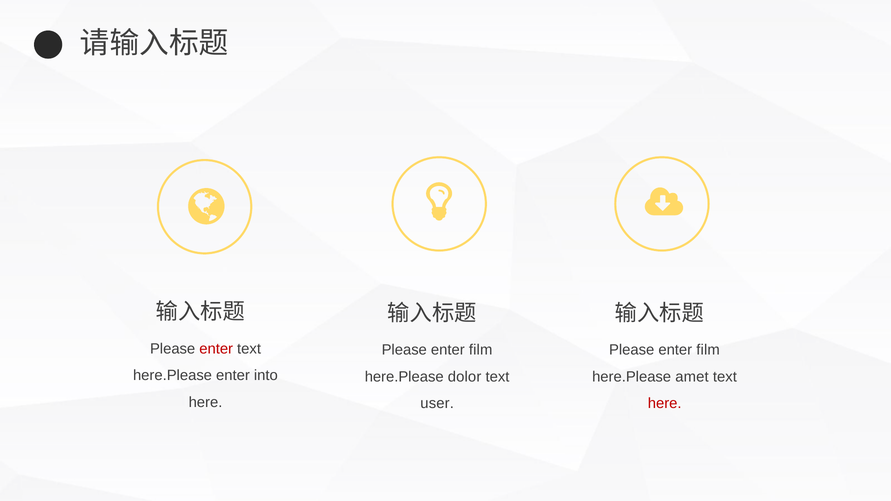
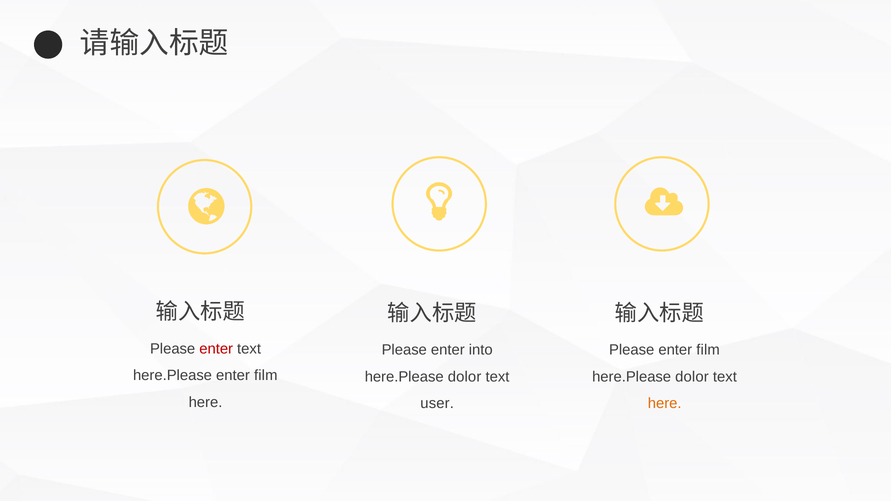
film at (481, 350): film -> into
here.Please enter into: into -> film
amet at (692, 377): amet -> dolor
here at (665, 404) colour: red -> orange
